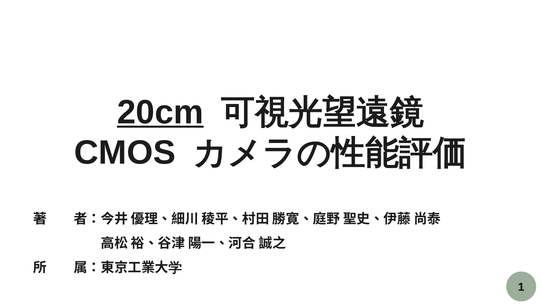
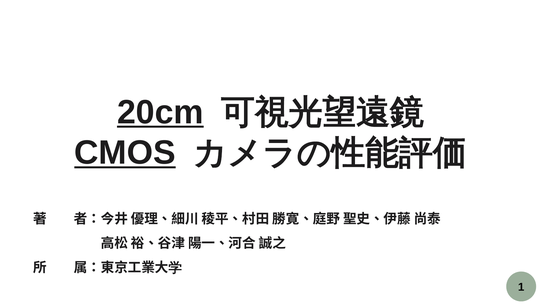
CMOS underline: none -> present
